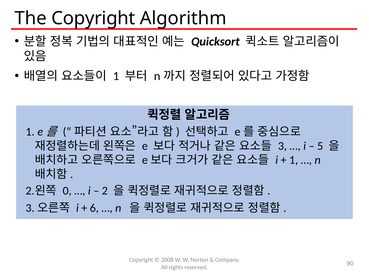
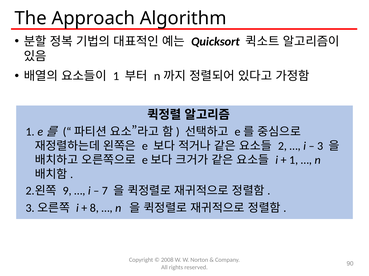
The Copyright: Copyright -> Approach
3: 3 -> 2
5: 5 -> 3
0: 0 -> 9
2: 2 -> 7
6: 6 -> 8
